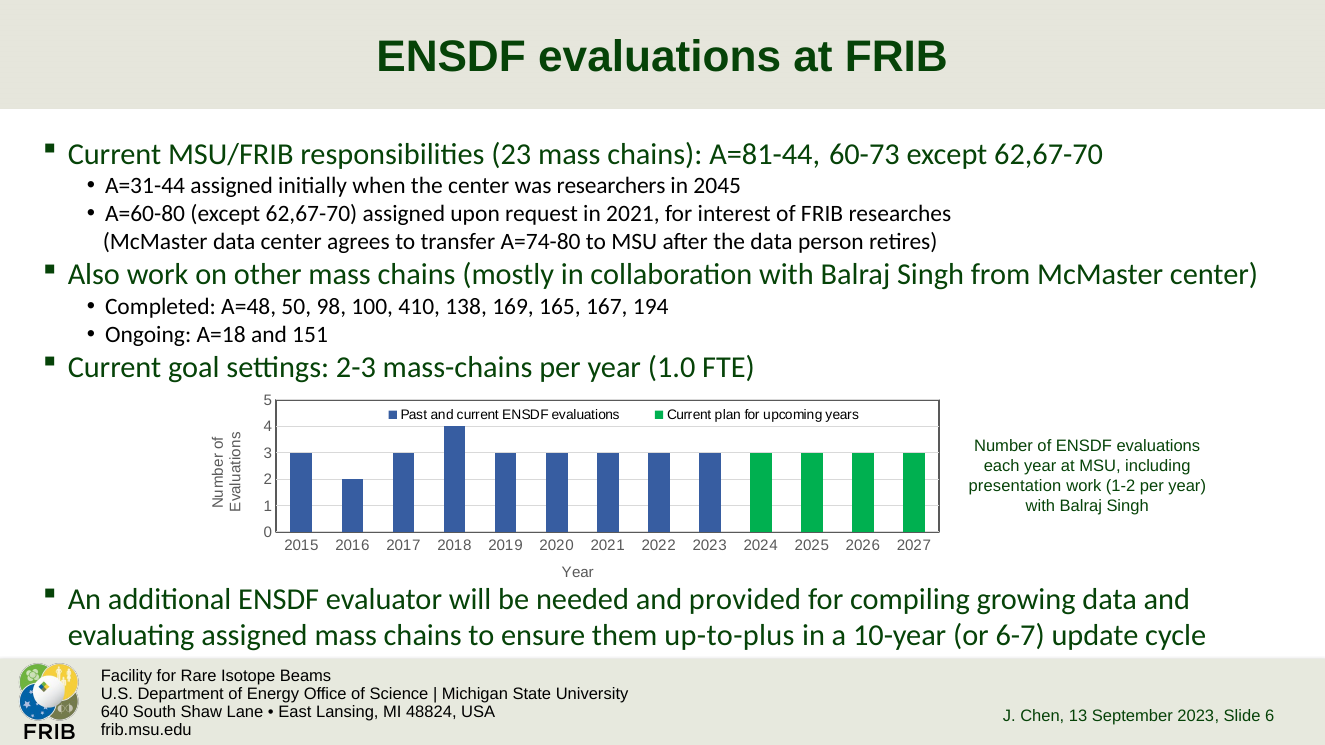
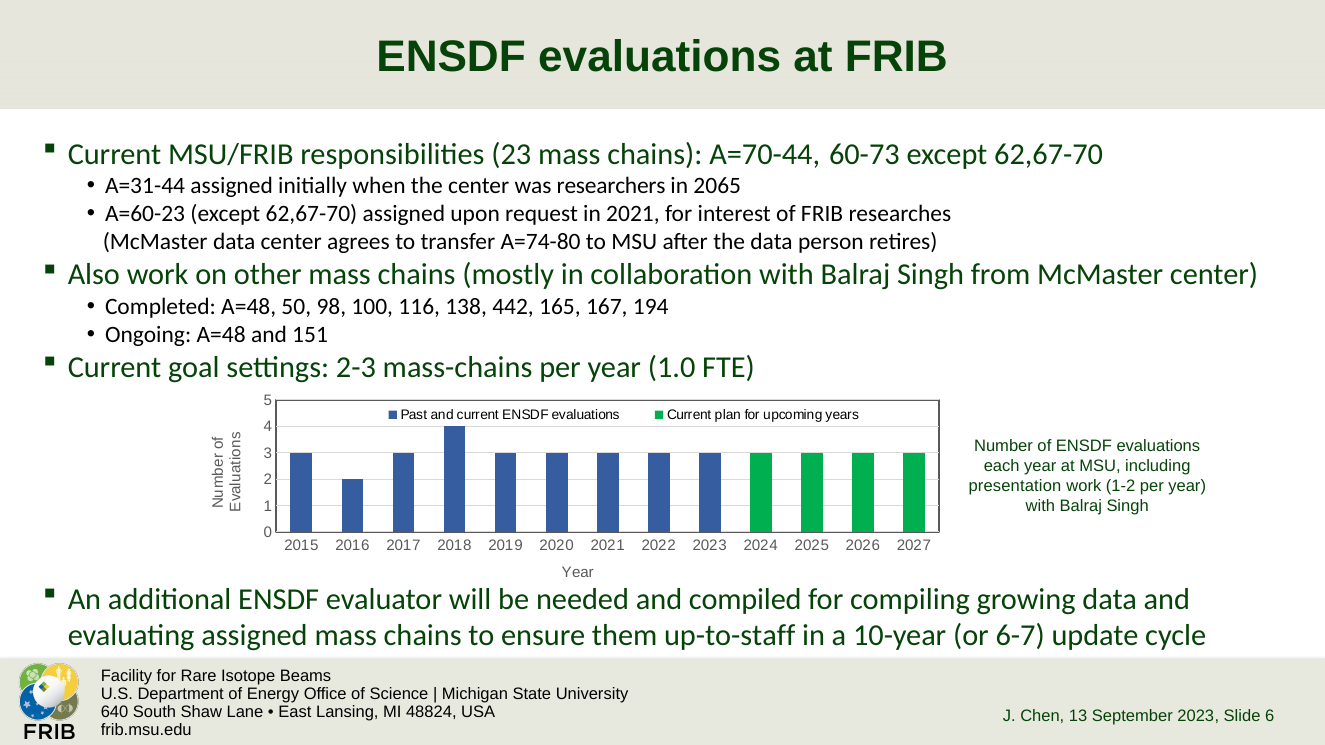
A=81-44: A=81-44 -> A=70-44
2045: 2045 -> 2065
A=60-80: A=60-80 -> A=60-23
410: 410 -> 116
169: 169 -> 442
Ongoing A=18: A=18 -> A=48
provided: provided -> compiled
up-to-plus: up-to-plus -> up-to-staff
